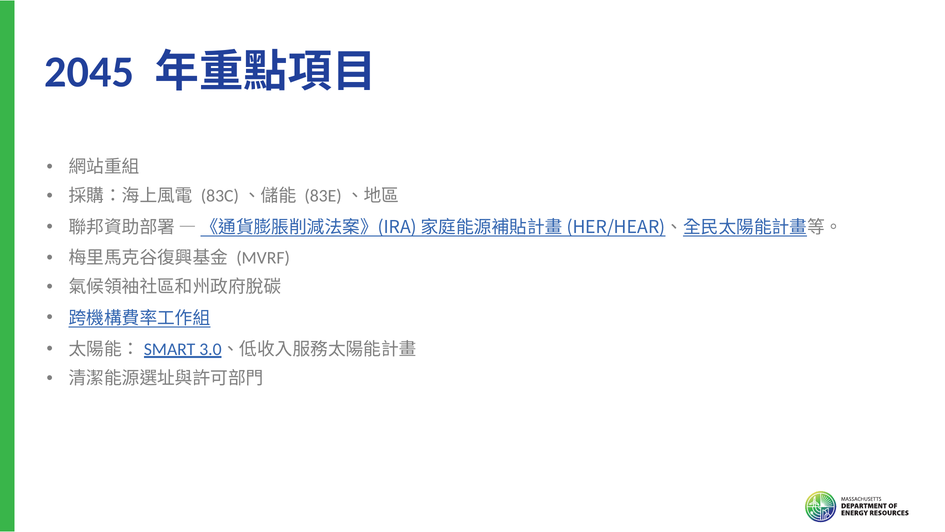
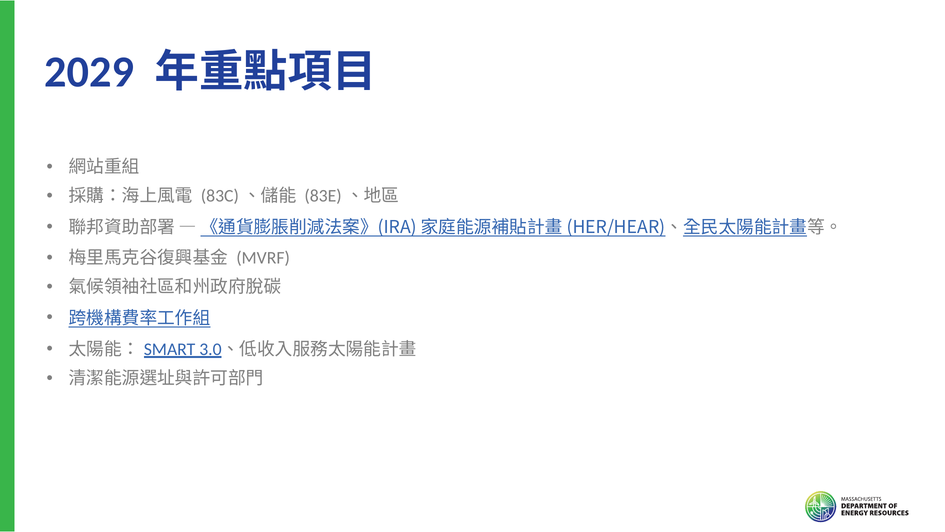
2045: 2045 -> 2029
